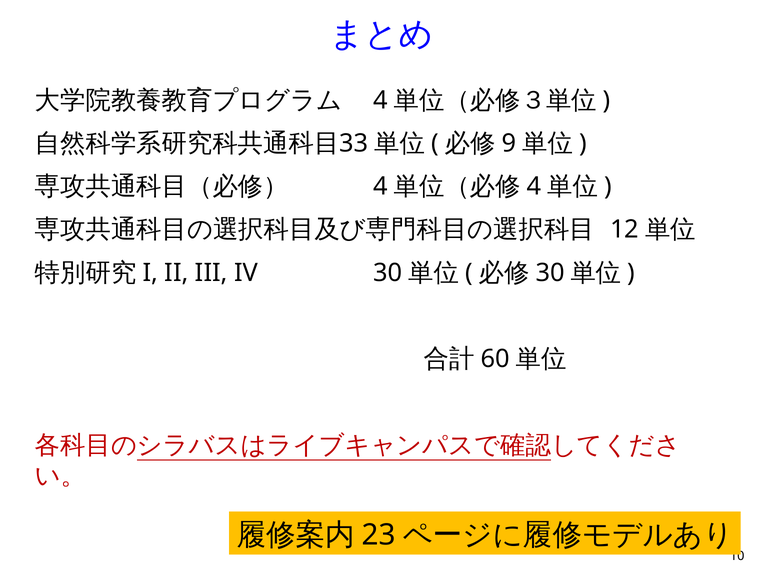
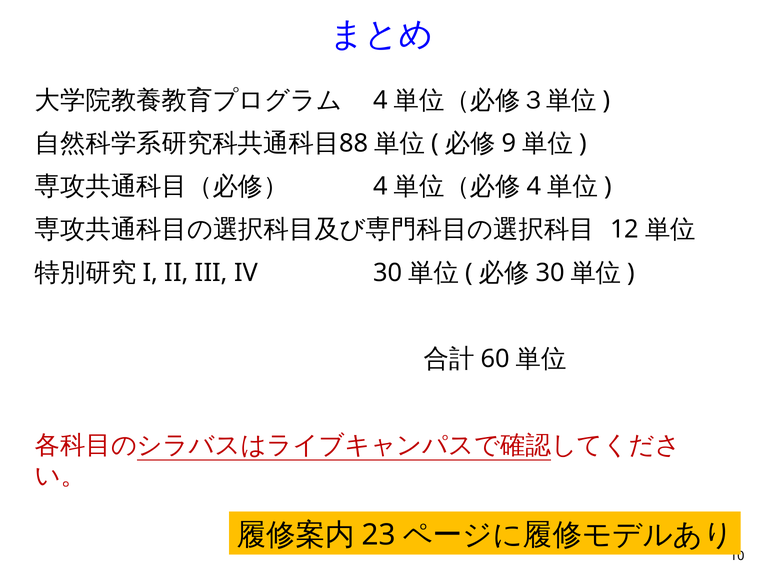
33: 33 -> 88
